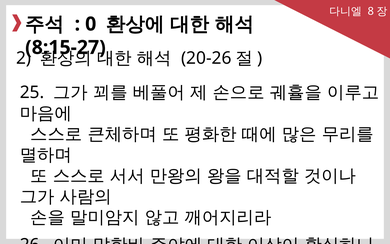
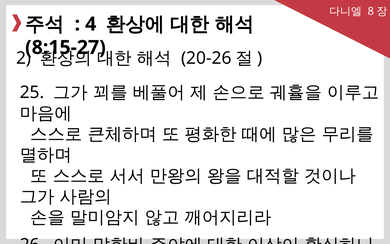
0: 0 -> 4
